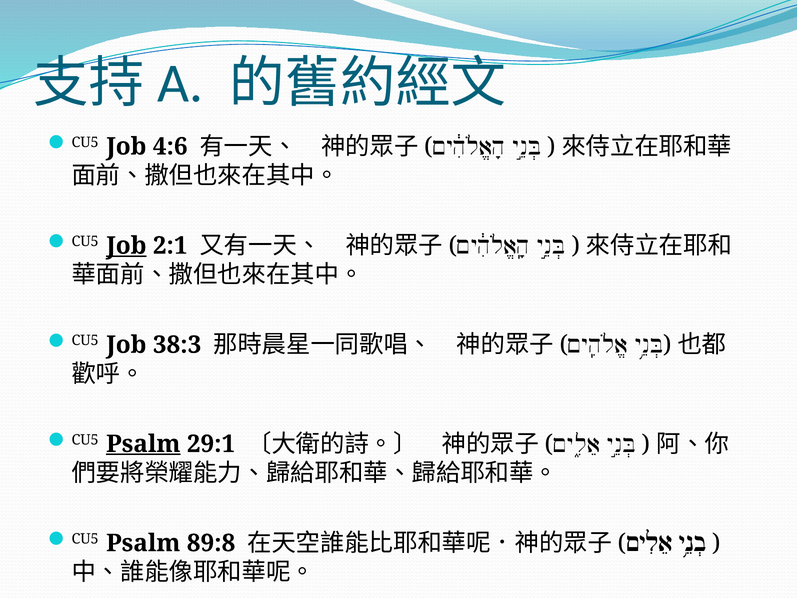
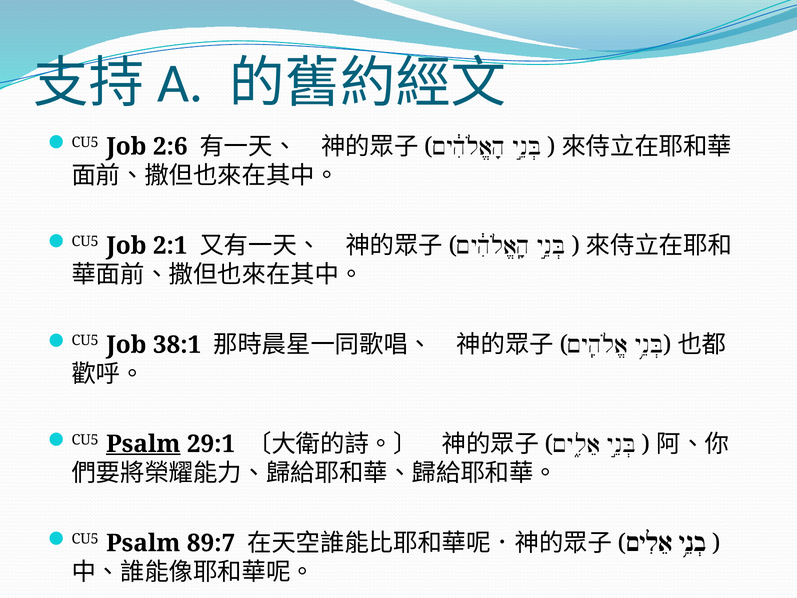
4:6: 4:6 -> 2:6
Job at (126, 246) underline: present -> none
38:3: 38:3 -> 38:1
89:8: 89:8 -> 89:7
